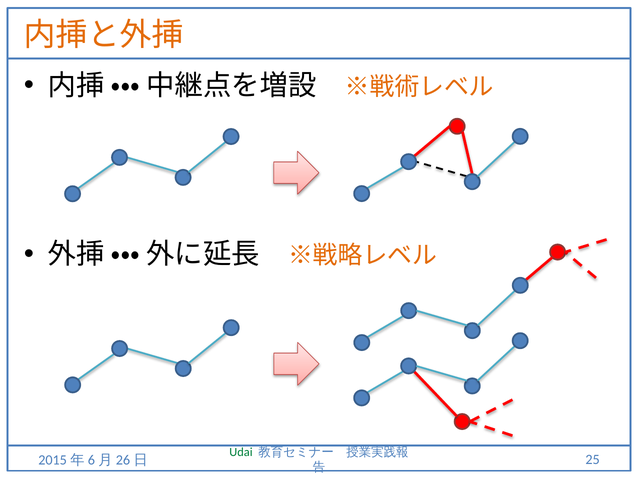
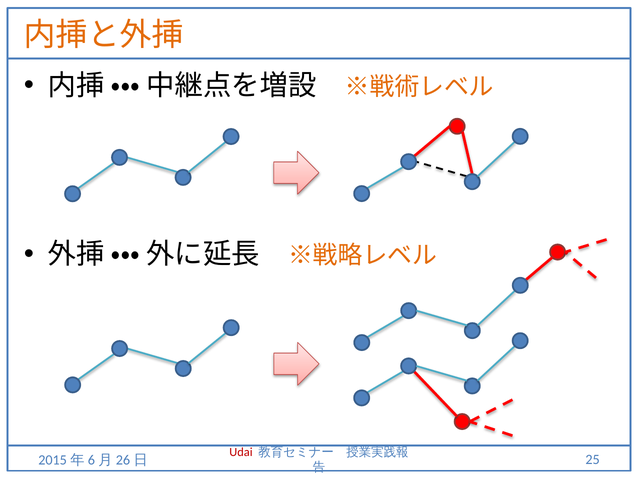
Udai colour: green -> red
